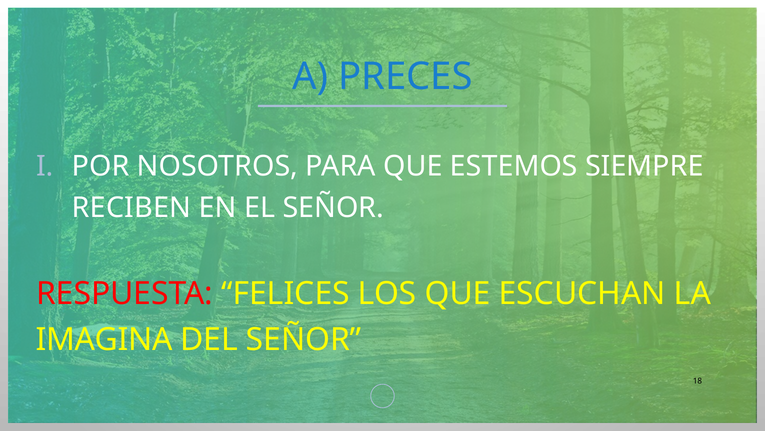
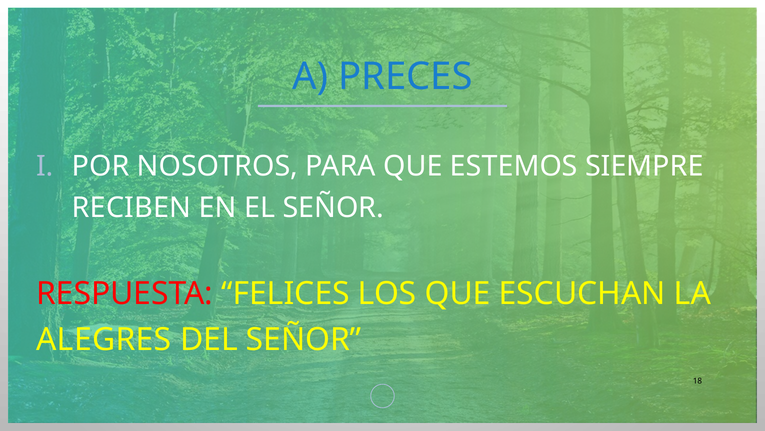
IMAGINA: IMAGINA -> ALEGRES
